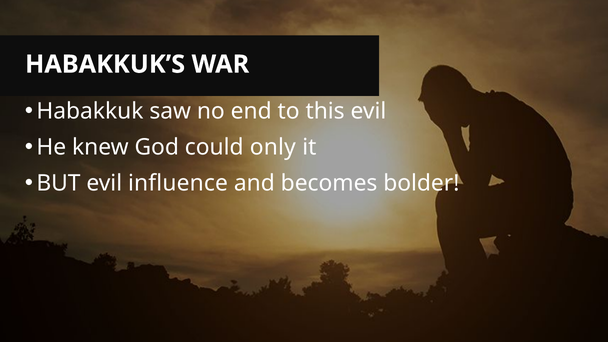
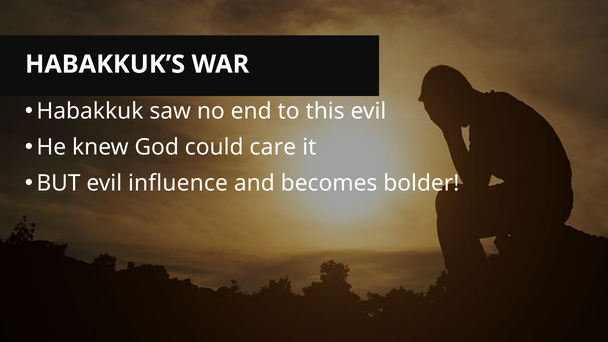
only: only -> care
